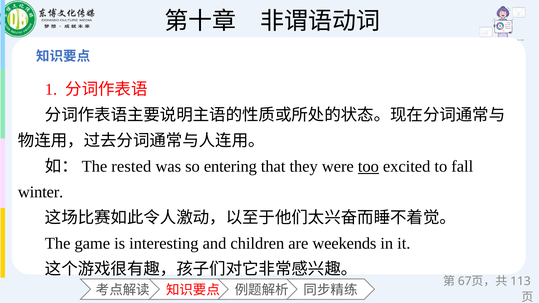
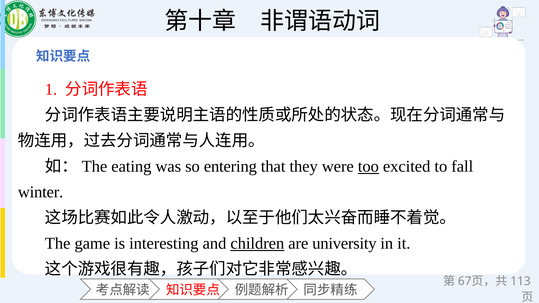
rested: rested -> eating
children underline: none -> present
weekends: weekends -> university
